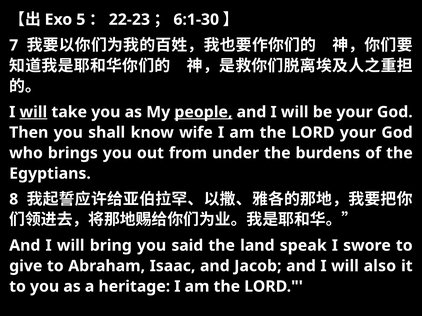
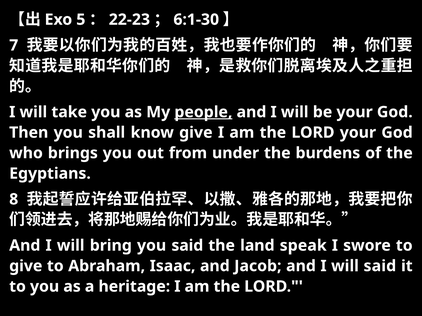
will at (33, 112) underline: present -> none
know wife: wife -> give
will also: also -> said
